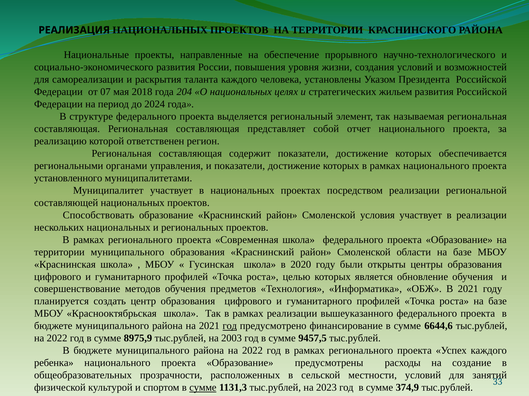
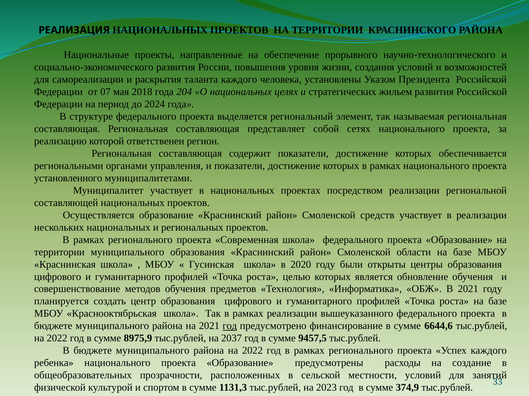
отчет: отчет -> сетях
Способствовать: Способствовать -> Осуществляется
условия: условия -> средств
2003: 2003 -> 2037
сумме at (203, 388) underline: present -> none
